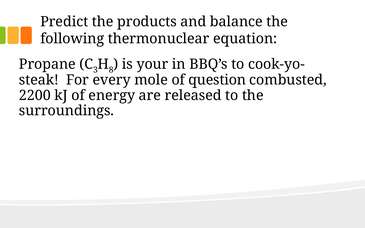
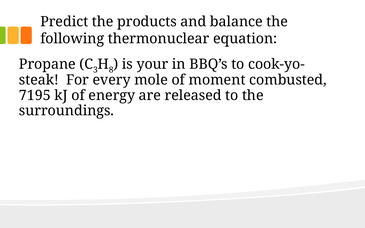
question: question -> moment
2200: 2200 -> 7195
